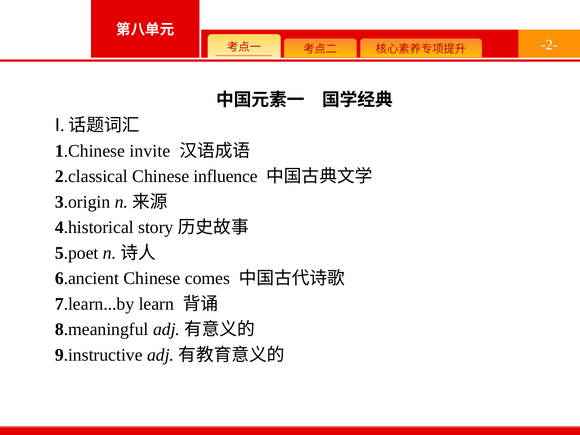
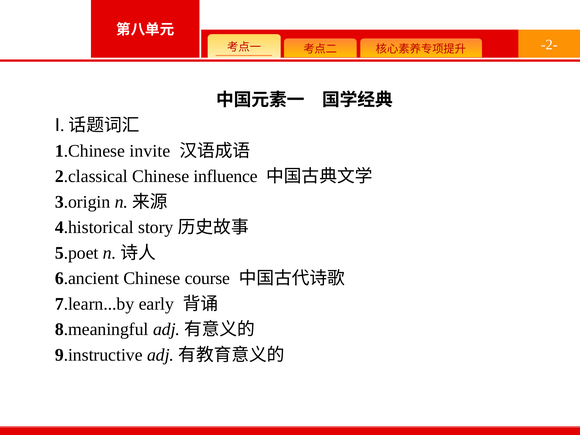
comes: comes -> course
learn: learn -> early
